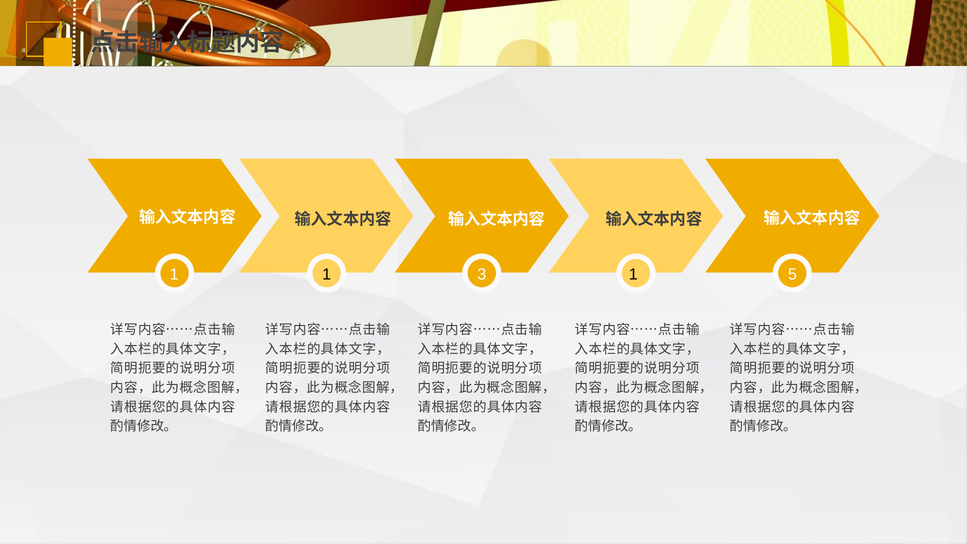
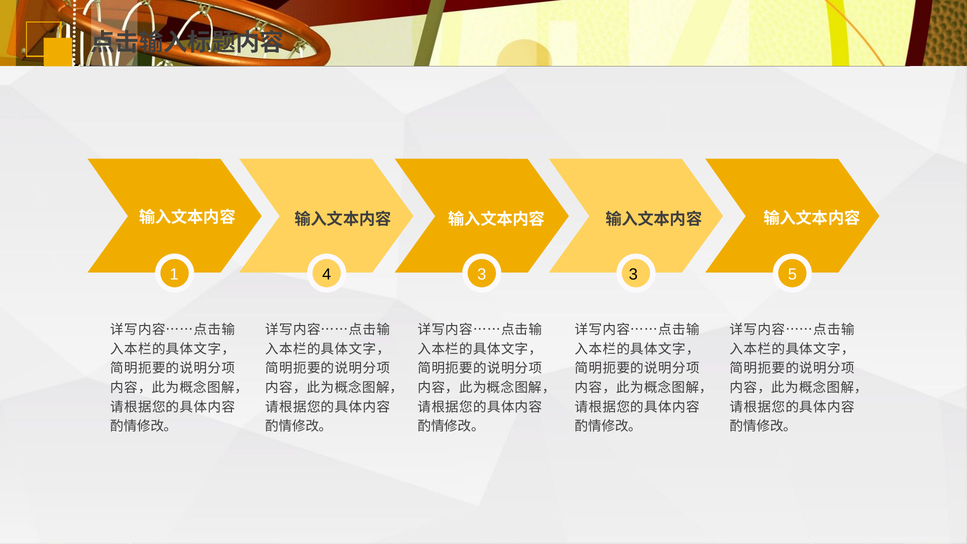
1 1: 1 -> 4
3 1: 1 -> 3
